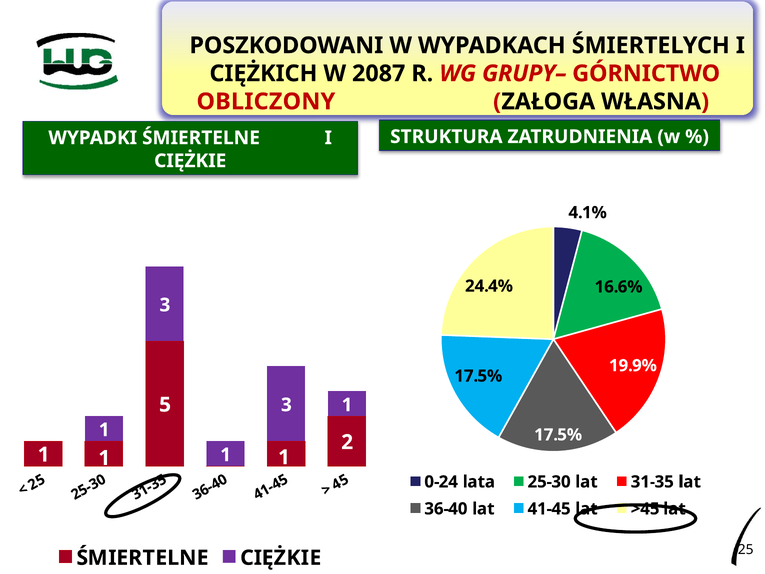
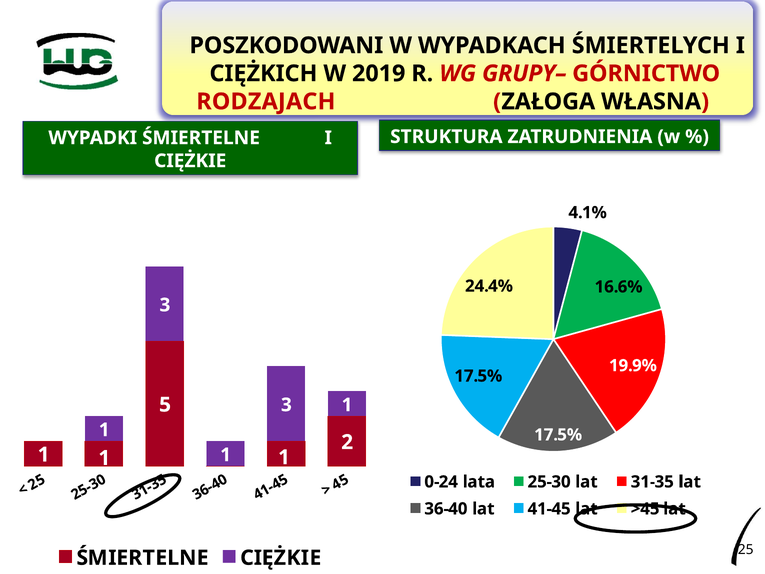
2087: 2087 -> 2019
OBLICZONY: OBLICZONY -> RODZAJACH
